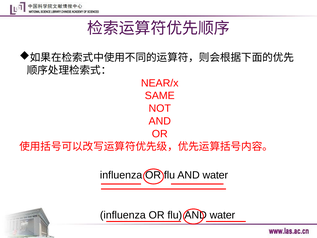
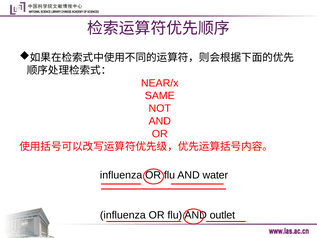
water at (222, 215): water -> outlet
